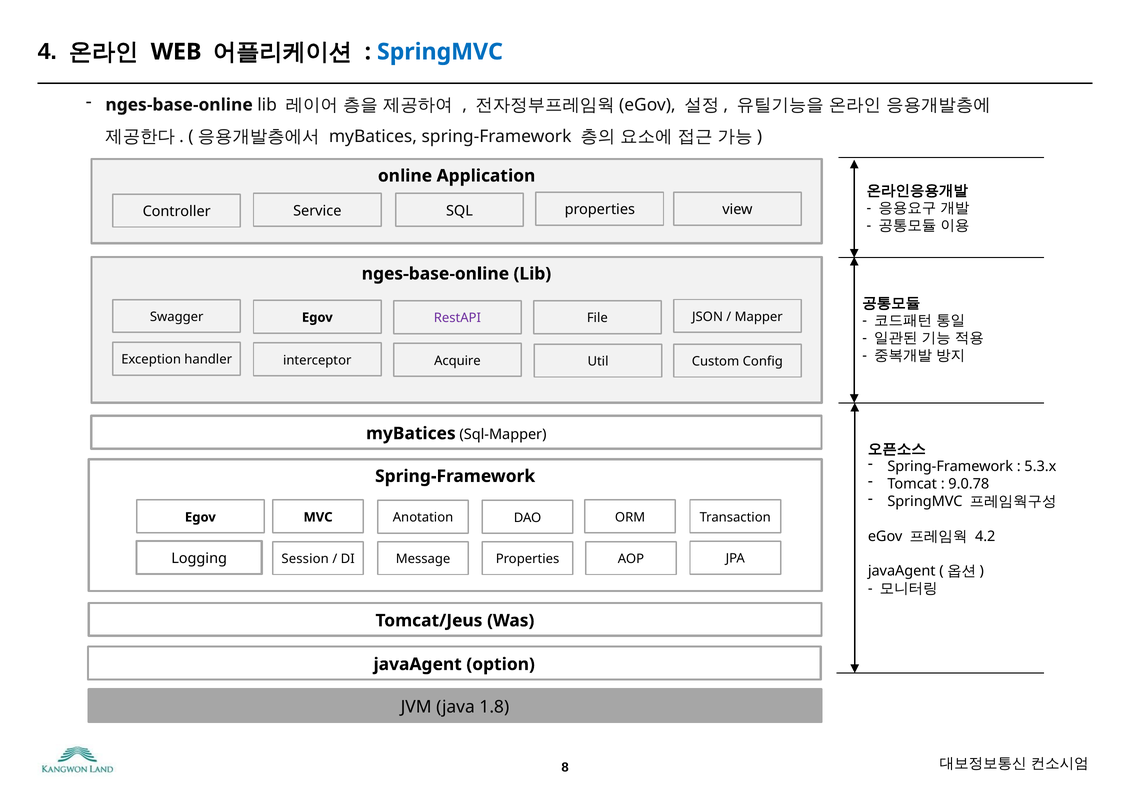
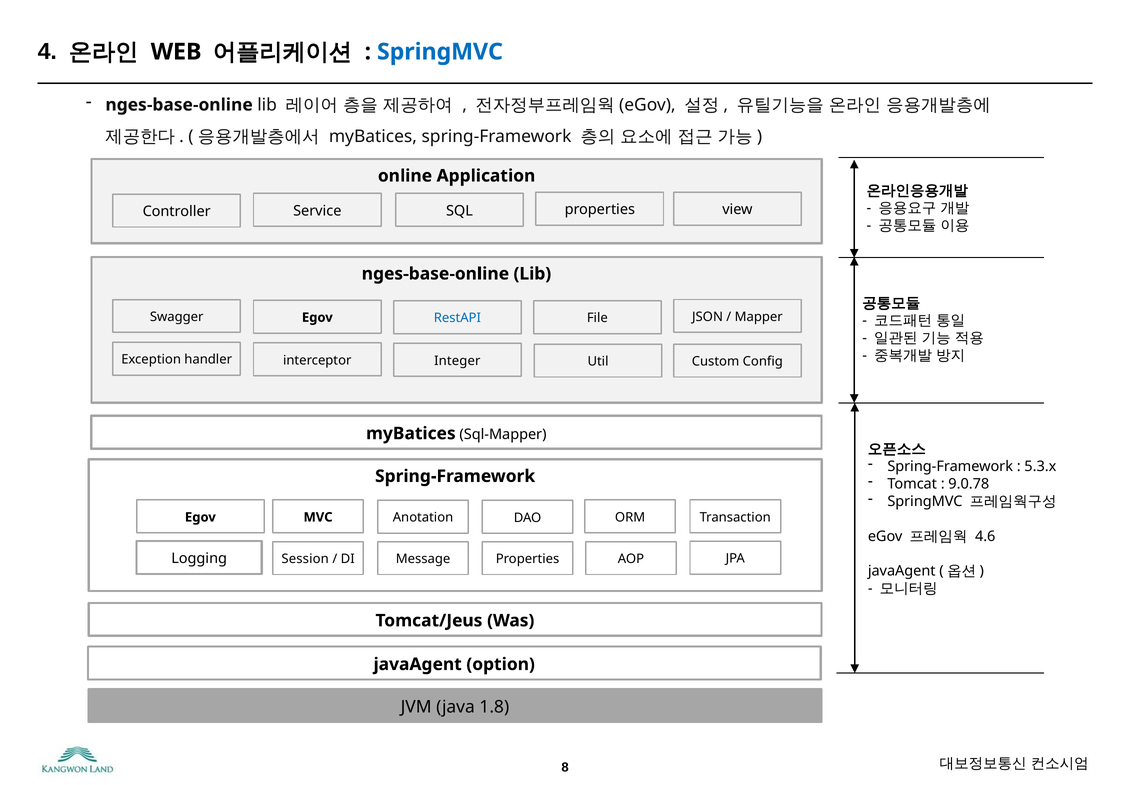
RestAPI colour: purple -> blue
Acquire: Acquire -> Integer
4.2: 4.2 -> 4.6
